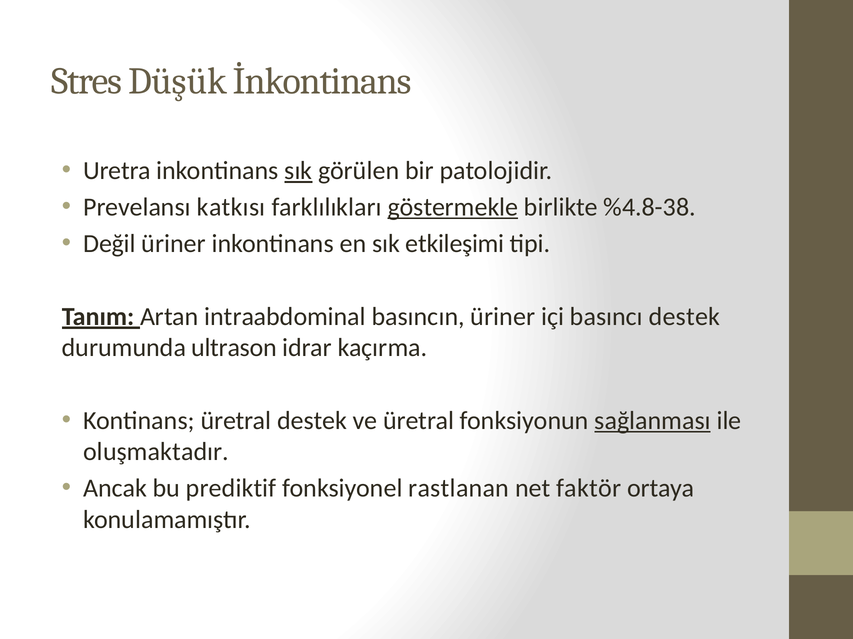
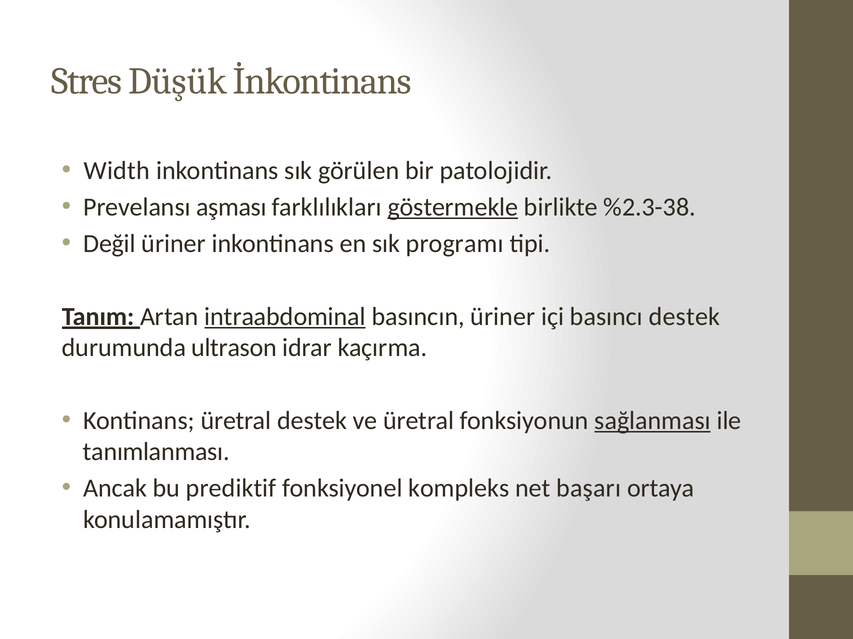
Uretra: Uretra -> Width
sık at (298, 171) underline: present -> none
katkısı: katkısı -> aşması
%4.8-38: %4.8-38 -> %2.3-38
etkileşimi: etkileşimi -> programı
intraabdominal underline: none -> present
oluşmaktadır: oluşmaktadır -> tanımlanması
rastlanan: rastlanan -> kompleks
faktör: faktör -> başarı
